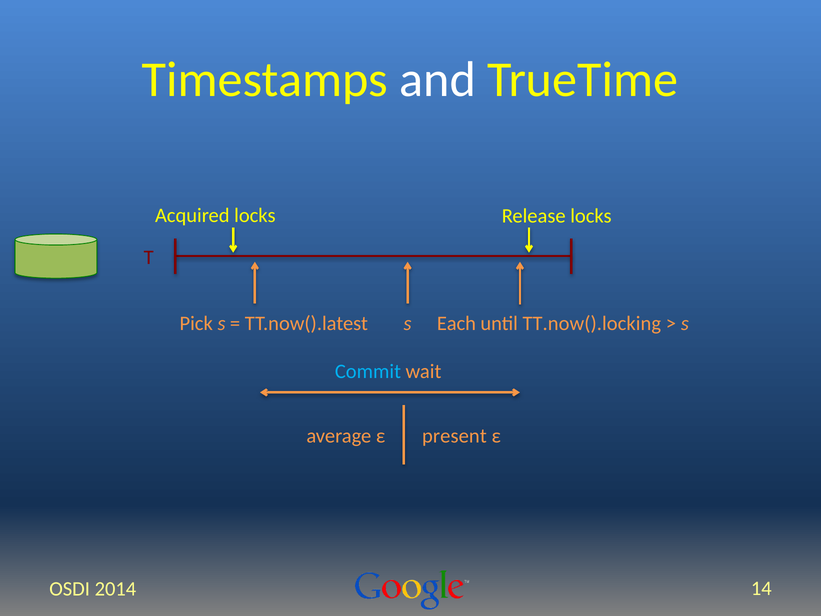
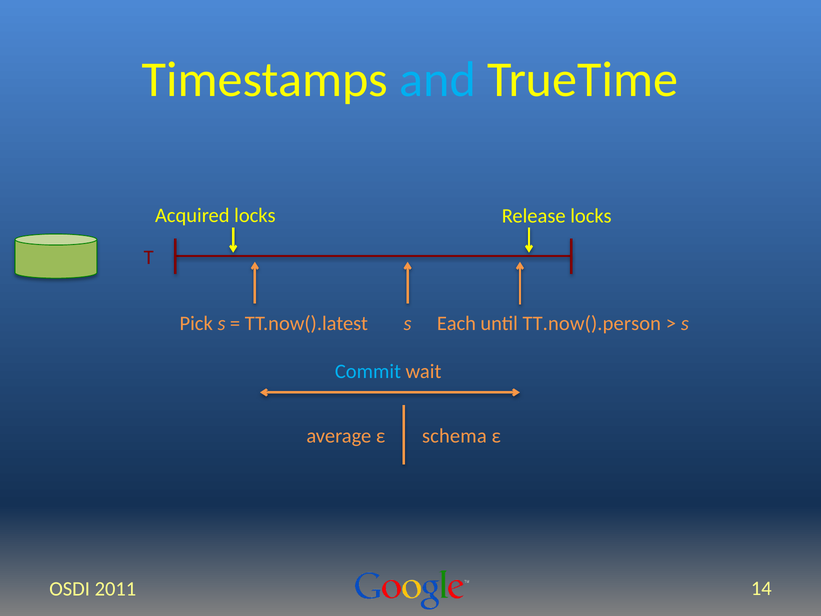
and colour: white -> light blue
TT.now().locking: TT.now().locking -> TT.now().person
present: present -> schema
2014: 2014 -> 2011
